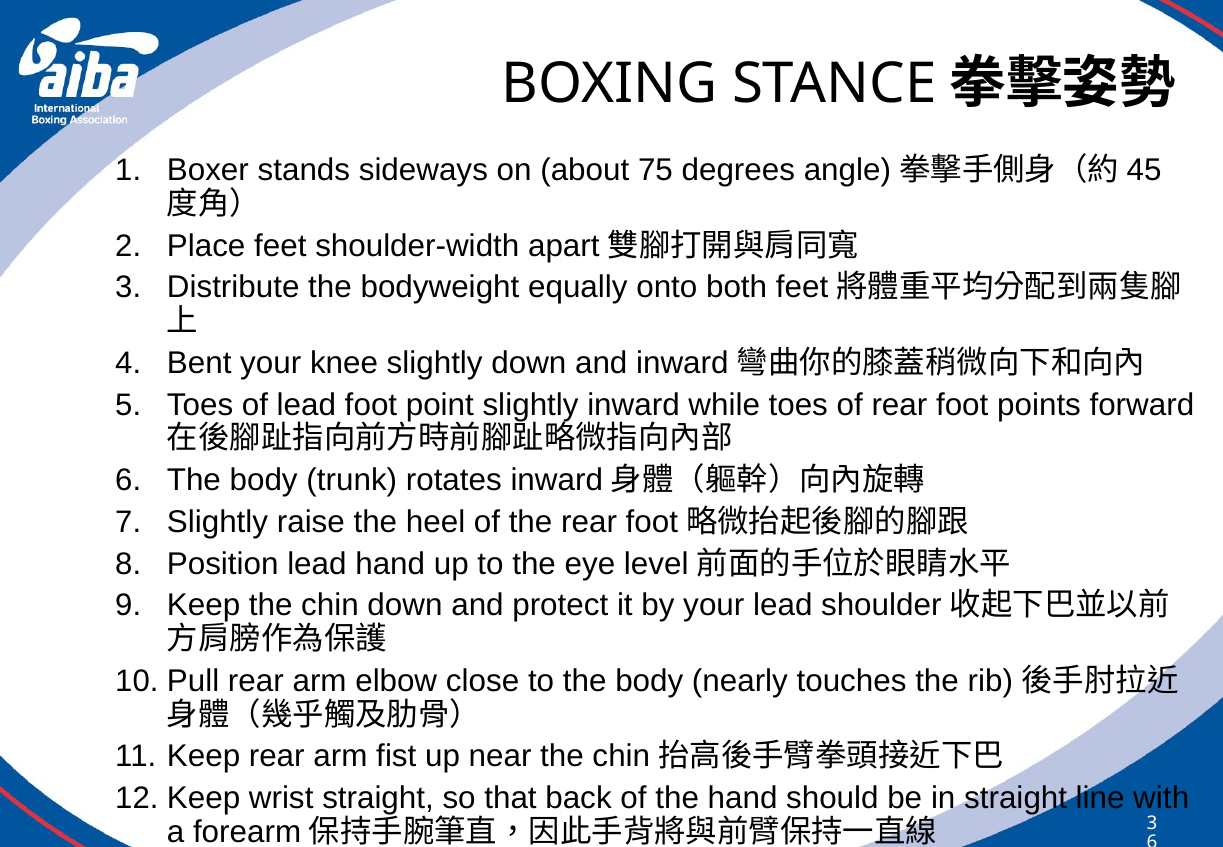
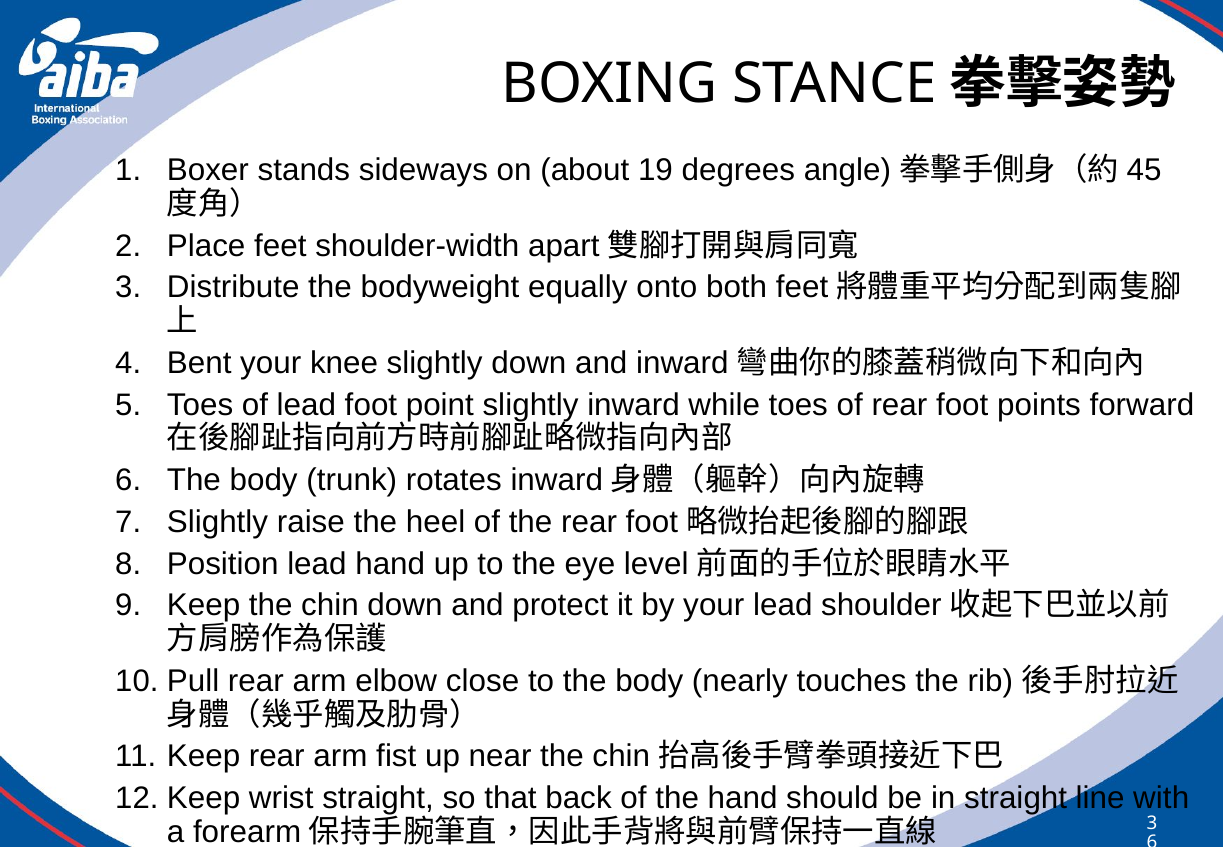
75: 75 -> 19
